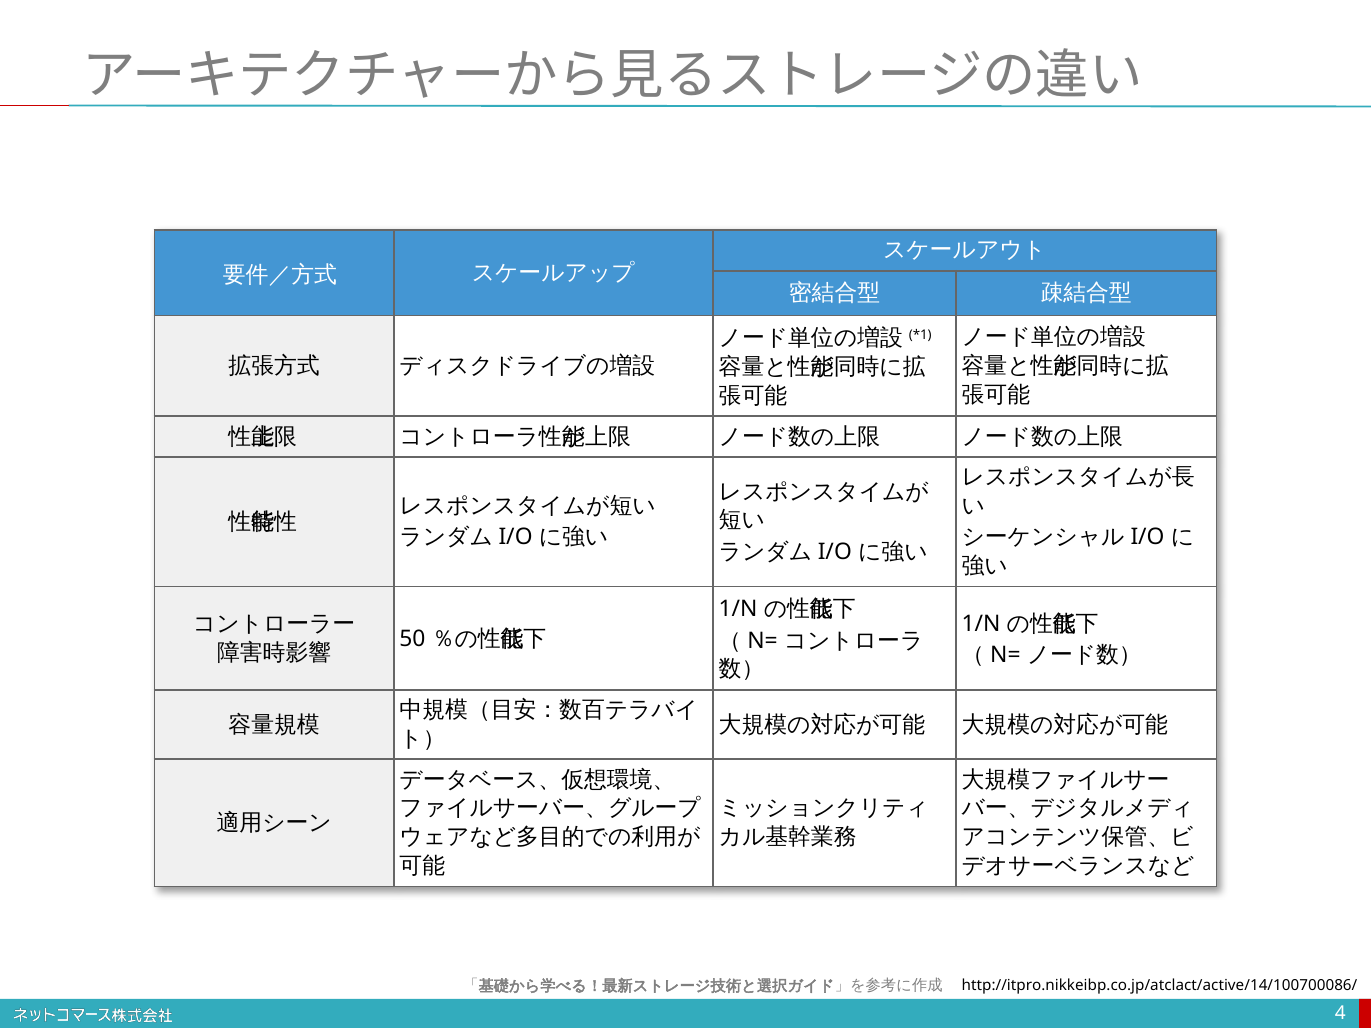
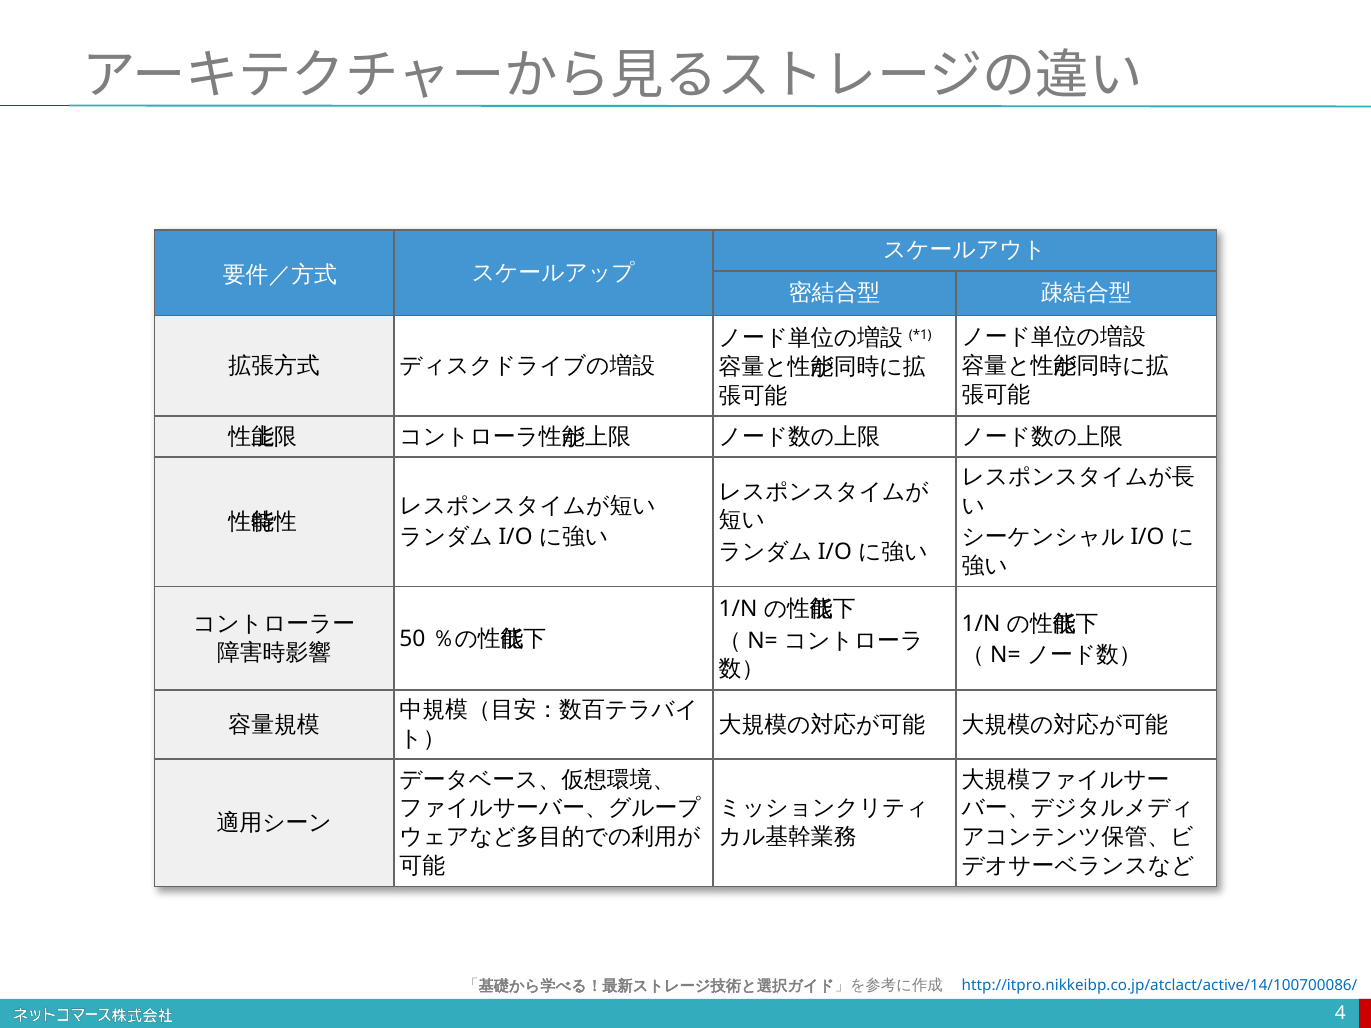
http://itpro.nikkeibp.co.jp/atclact/active/14/100700086/ colour: black -> blue
